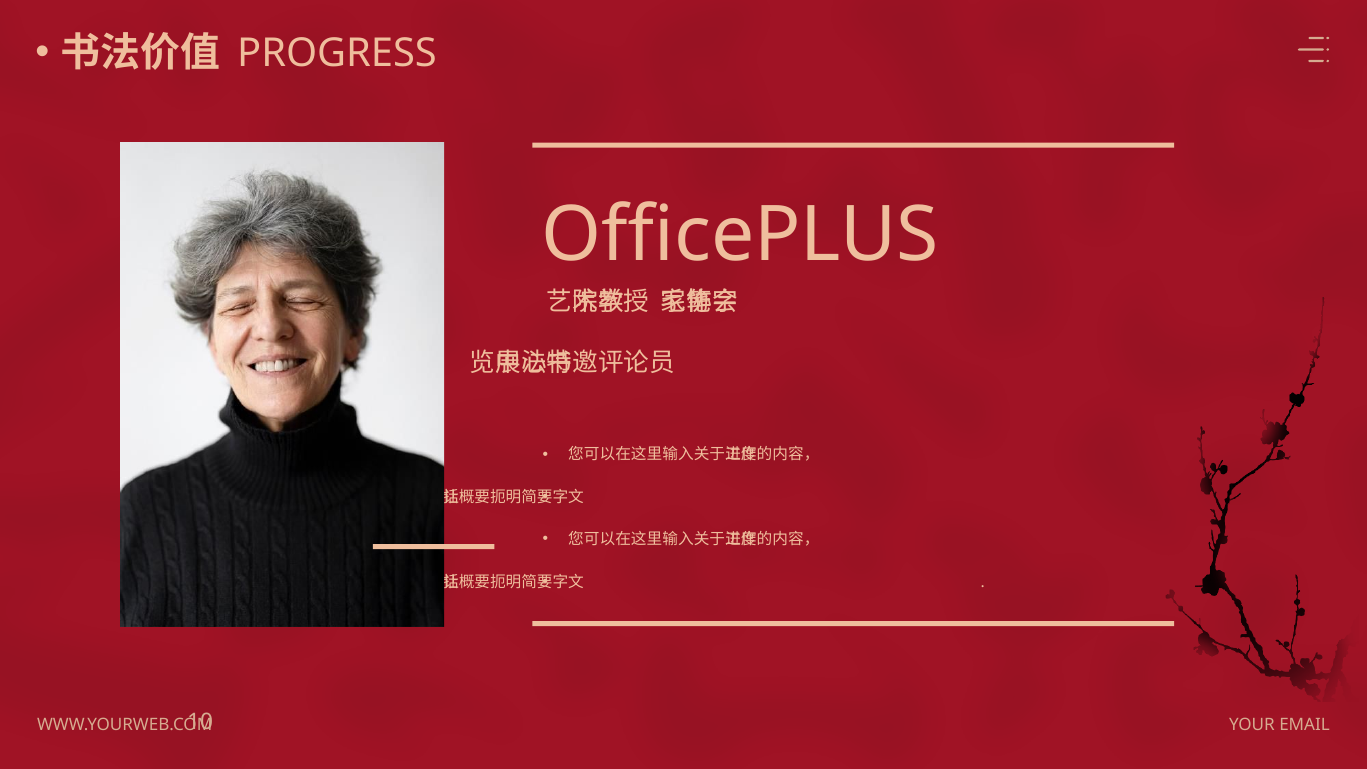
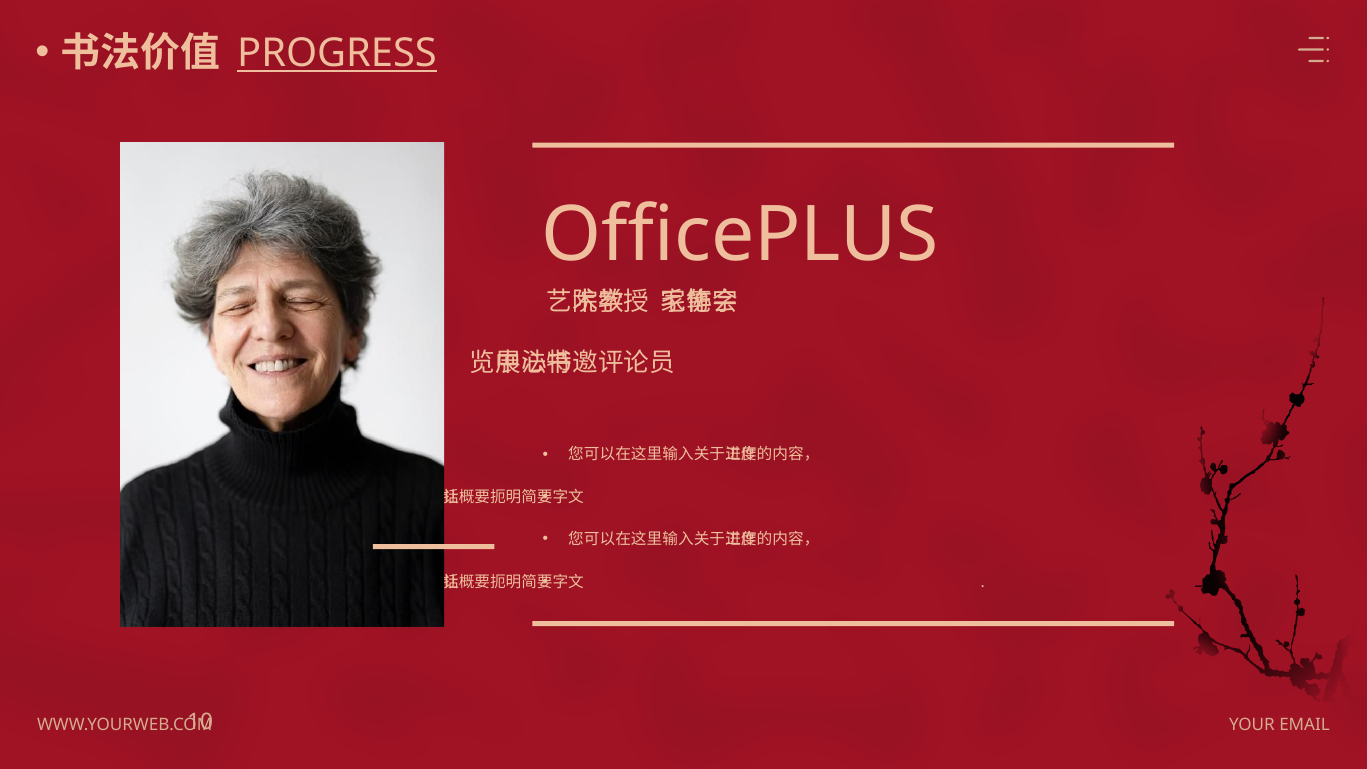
PROGRESS underline: none -> present
